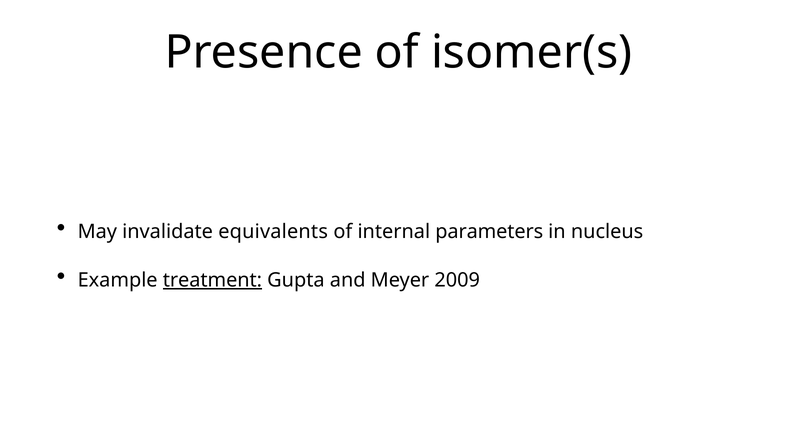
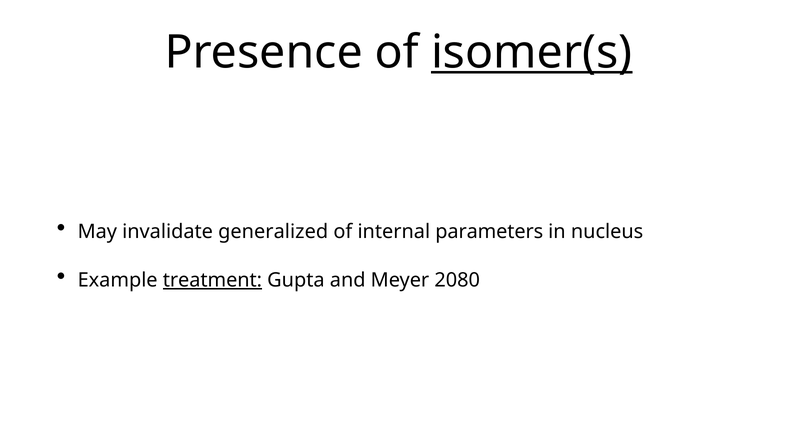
isomer(s underline: none -> present
equivalents: equivalents -> generalized
2009: 2009 -> 2080
